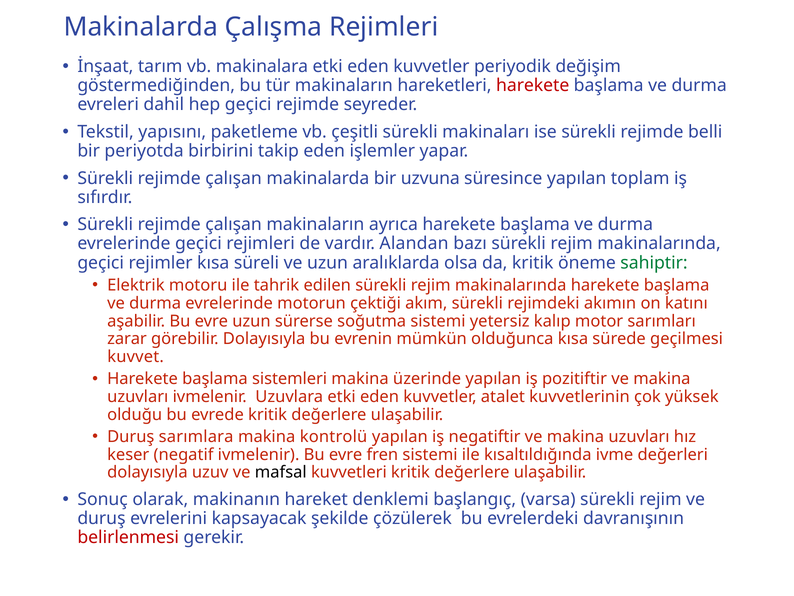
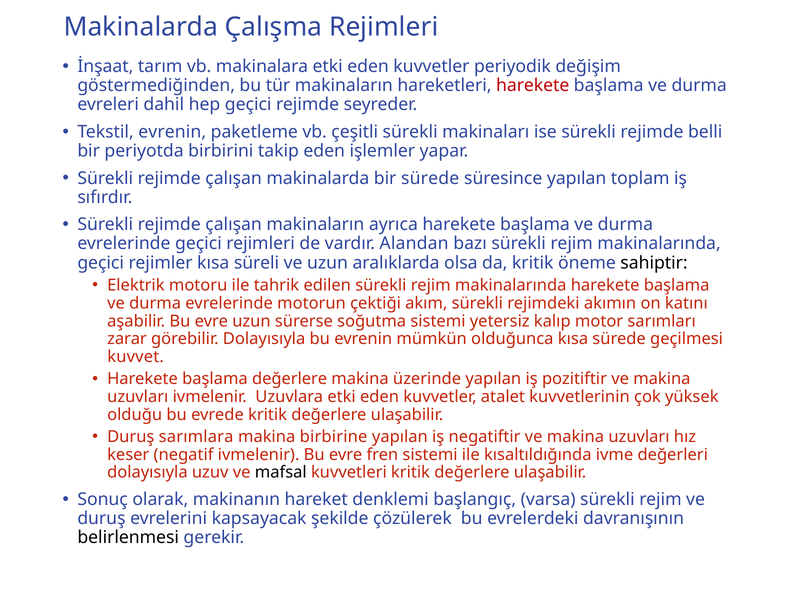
Tekstil yapısını: yapısını -> evrenin
bir uzvuna: uzvuna -> sürede
sahiptir colour: green -> black
başlama sistemleri: sistemleri -> değerlere
kontrolü: kontrolü -> birbirine
belirlenmesi colour: red -> black
